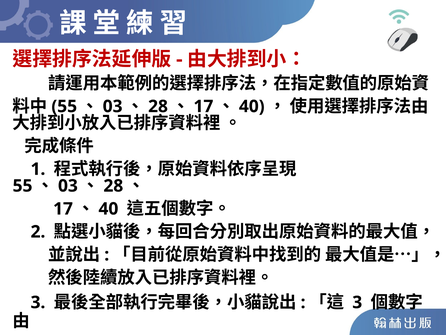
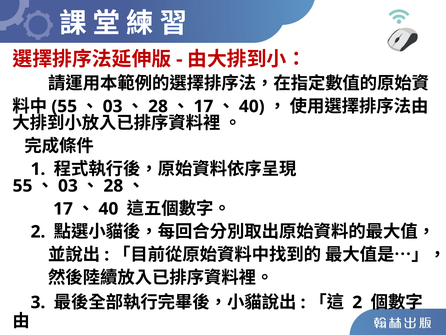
3 at (357, 302): 3 -> 2
